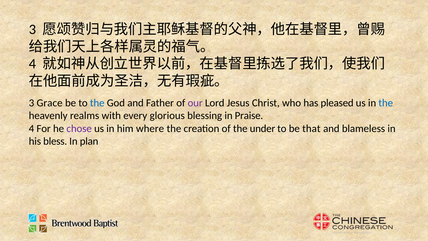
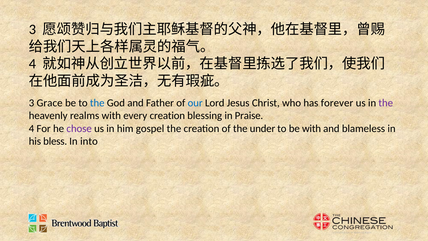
our colour: purple -> blue
pleased: pleased -> forever
the at (386, 103) colour: blue -> purple
every glorious: glorious -> creation
where: where -> gospel
be that: that -> with
plan: plan -> into
